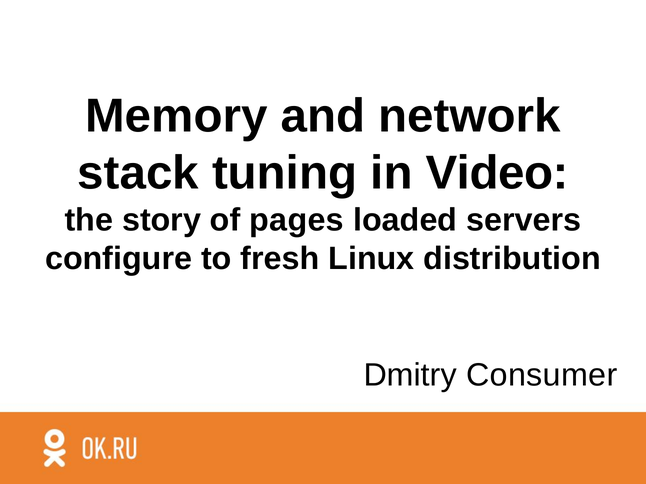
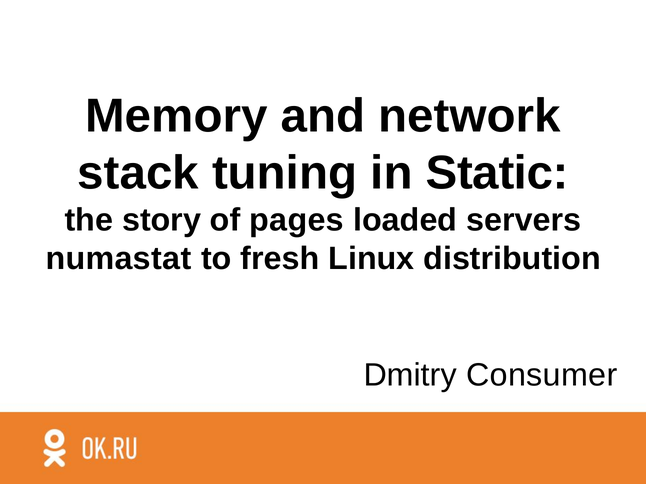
Video: Video -> Static
configure: configure -> numastat
